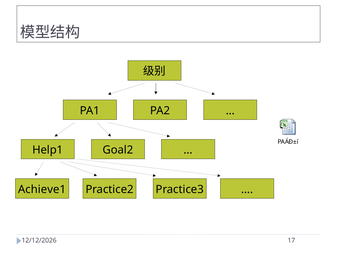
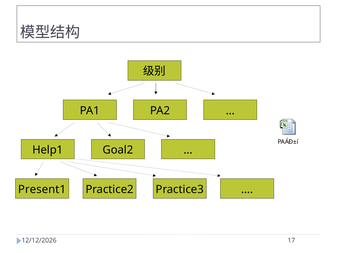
Achieve1: Achieve1 -> Present1
